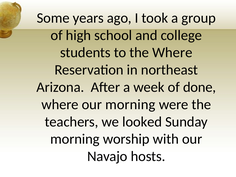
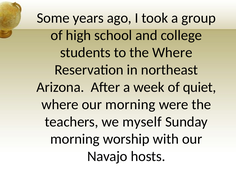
done: done -> quiet
looked: looked -> myself
